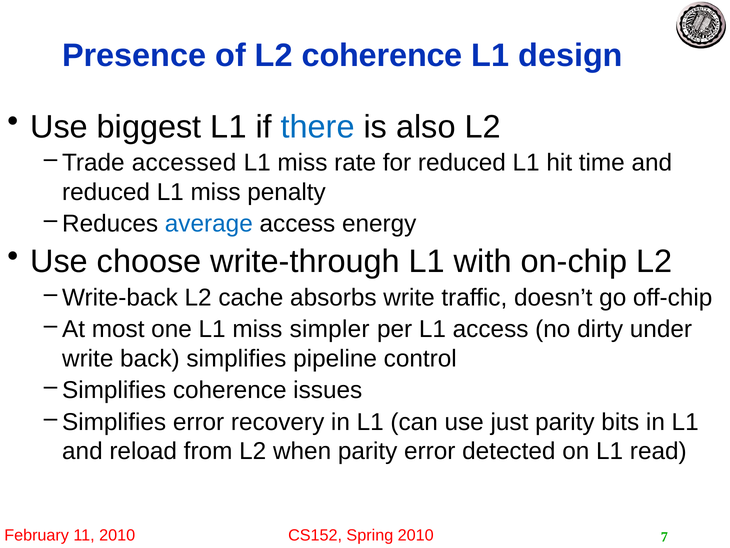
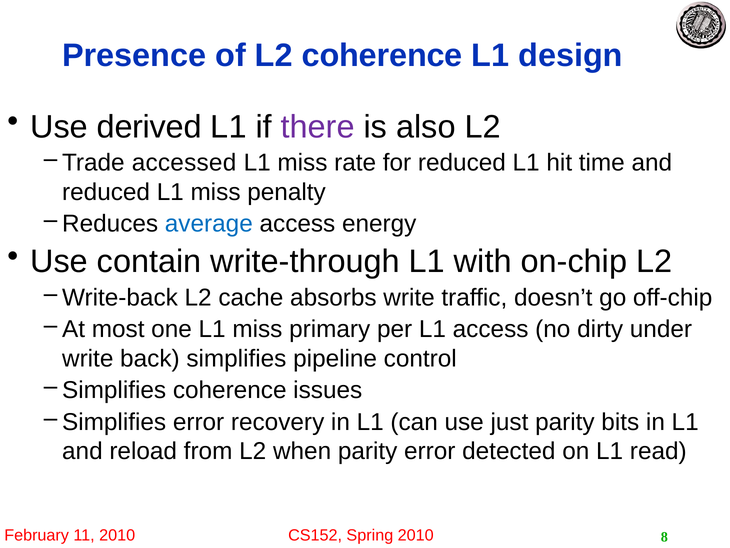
biggest: biggest -> derived
there colour: blue -> purple
choose: choose -> contain
simpler: simpler -> primary
7: 7 -> 8
